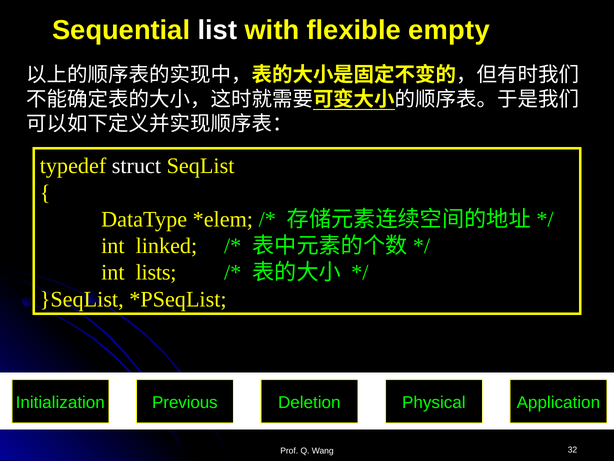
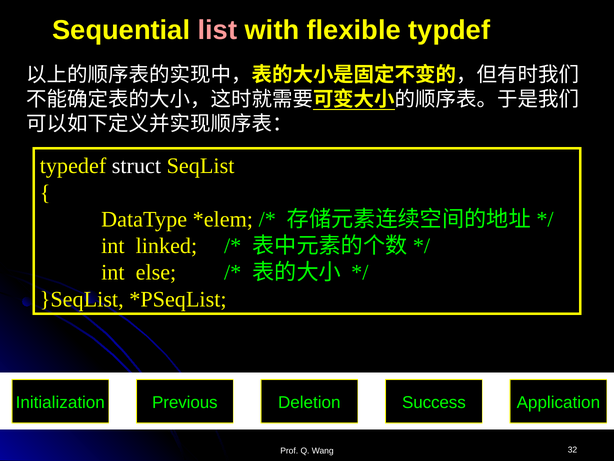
list colour: white -> pink
empty: empty -> typdef
lists: lists -> else
Physical: Physical -> Success
